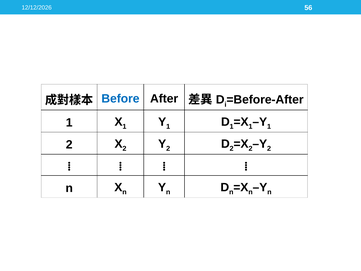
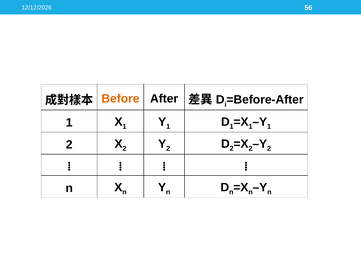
Before colour: blue -> orange
